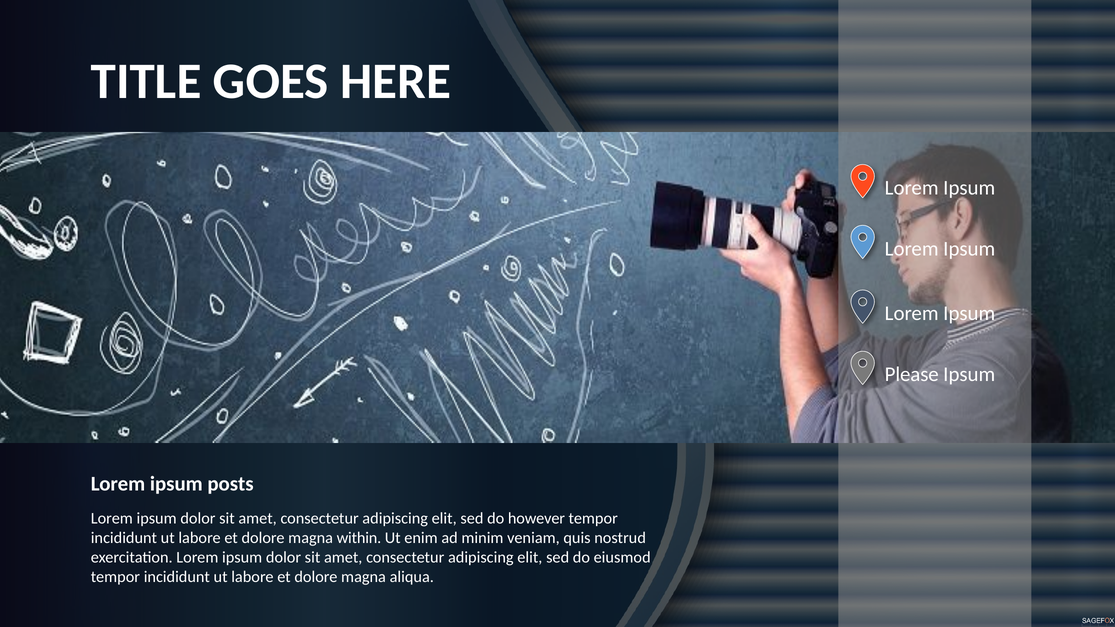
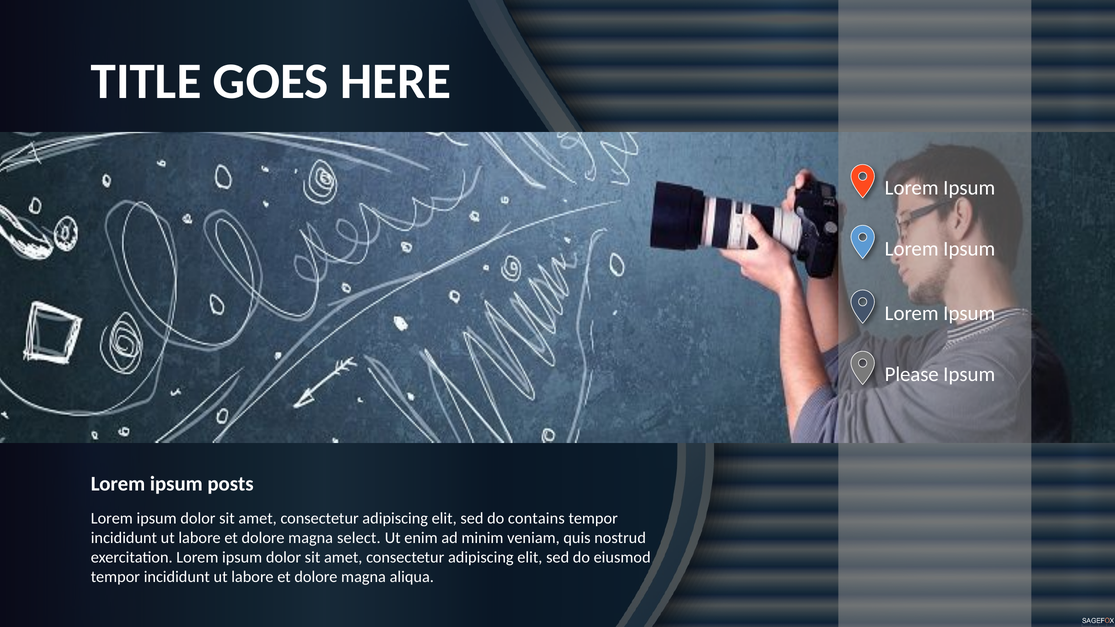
however: however -> contains
within: within -> select
